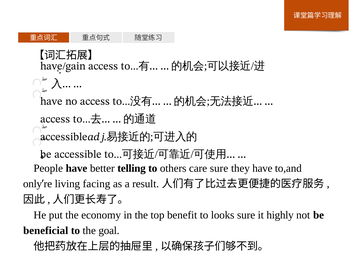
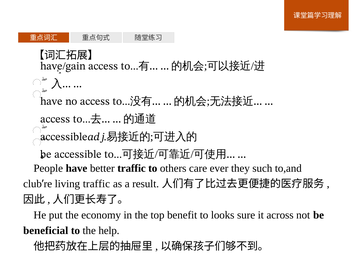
telling at (132, 168): telling -> traffic
care sure: sure -> ever
they have: have -> such
only: only -> club
living facing: facing -> traffic
highly: highly -> across
goal: goal -> help
